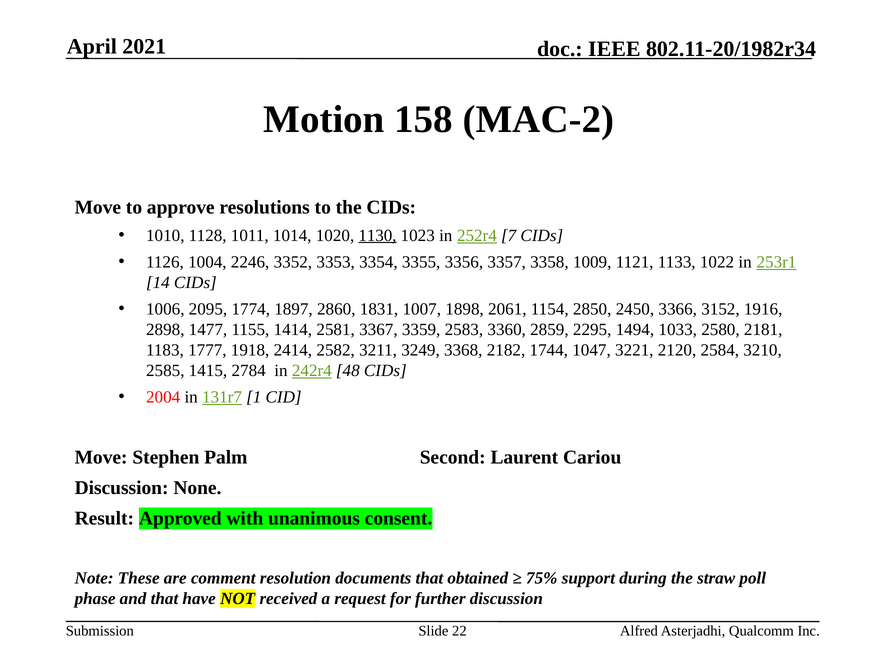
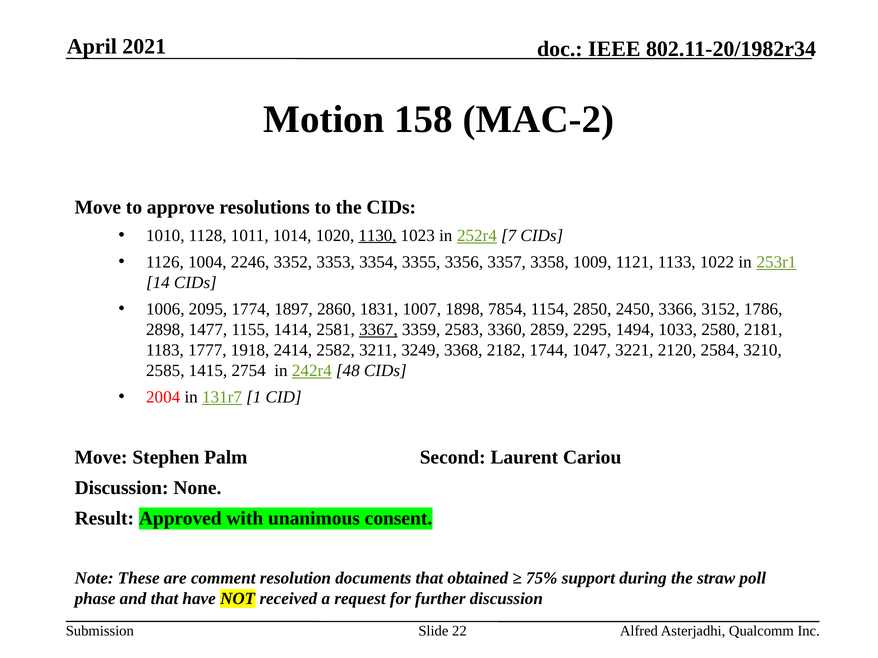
2061: 2061 -> 7854
1916: 1916 -> 1786
3367 underline: none -> present
2784: 2784 -> 2754
